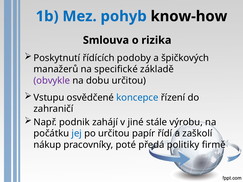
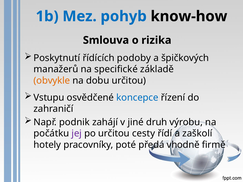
obvykle colour: purple -> orange
stále: stále -> druh
jej colour: blue -> purple
papír: papír -> cesty
nákup: nákup -> hotely
politiky: politiky -> vhodně
